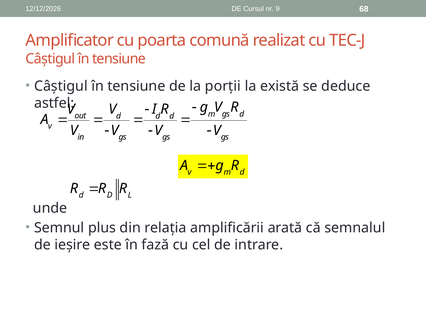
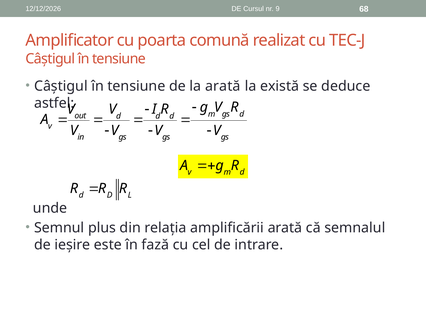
la porții: porții -> arată
